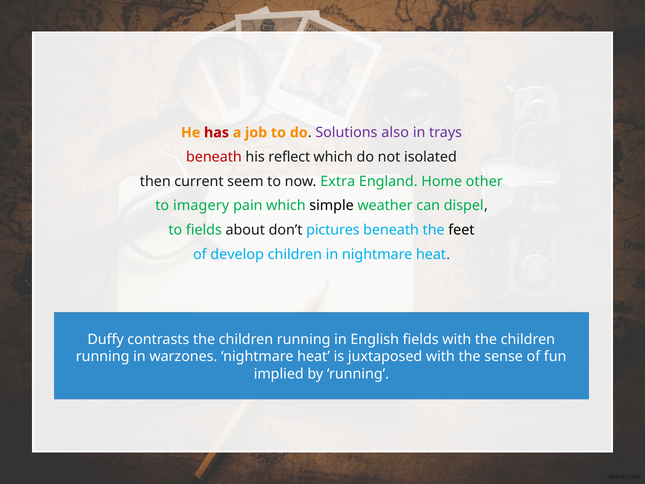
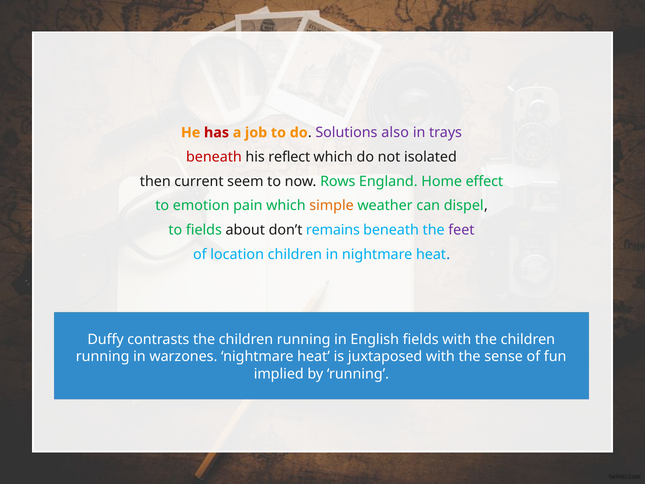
Extra: Extra -> Rows
other: other -> effect
imagery: imagery -> emotion
simple at (332, 206) colour: black -> orange
pictures: pictures -> remains
feet colour: black -> purple
of develop: develop -> location
